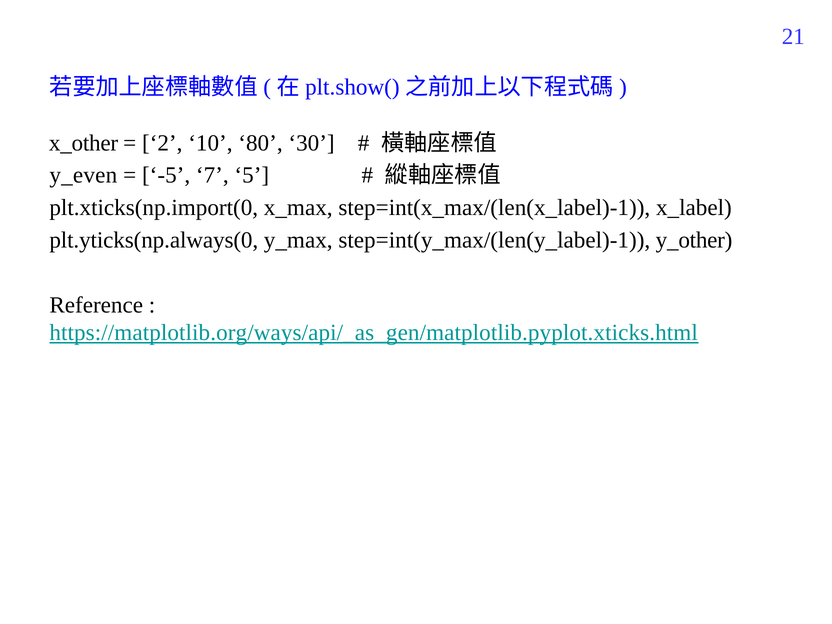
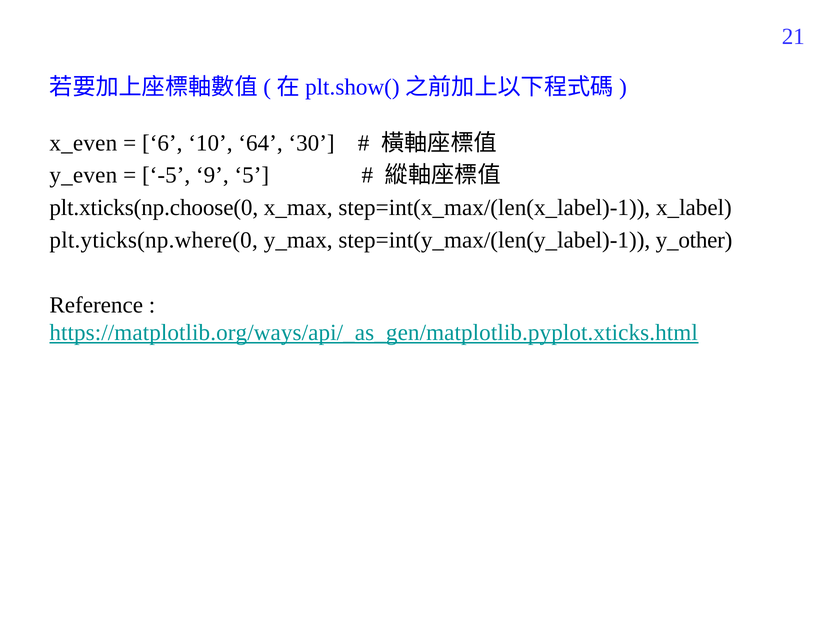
x_other: x_other -> x_even
2: 2 -> 6
80: 80 -> 64
7: 7 -> 9
plt.xticks(np.import(0: plt.xticks(np.import(0 -> plt.xticks(np.choose(0
plt.yticks(np.always(0: plt.yticks(np.always(0 -> plt.yticks(np.where(0
